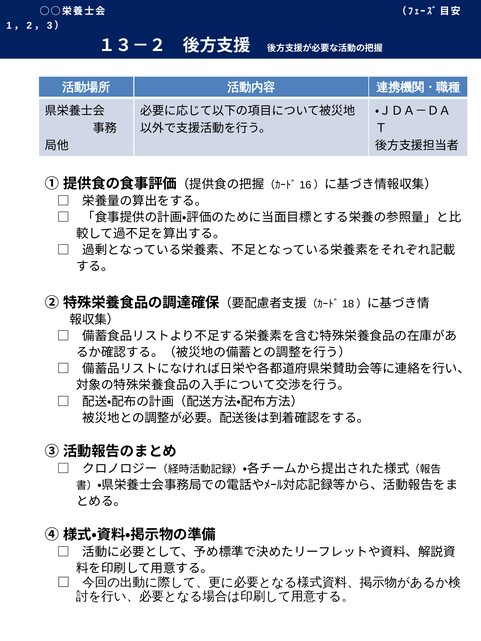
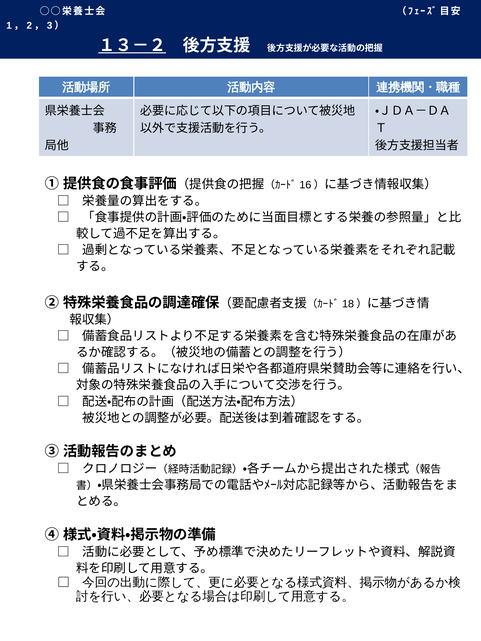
１３－２ underline: none -> present
